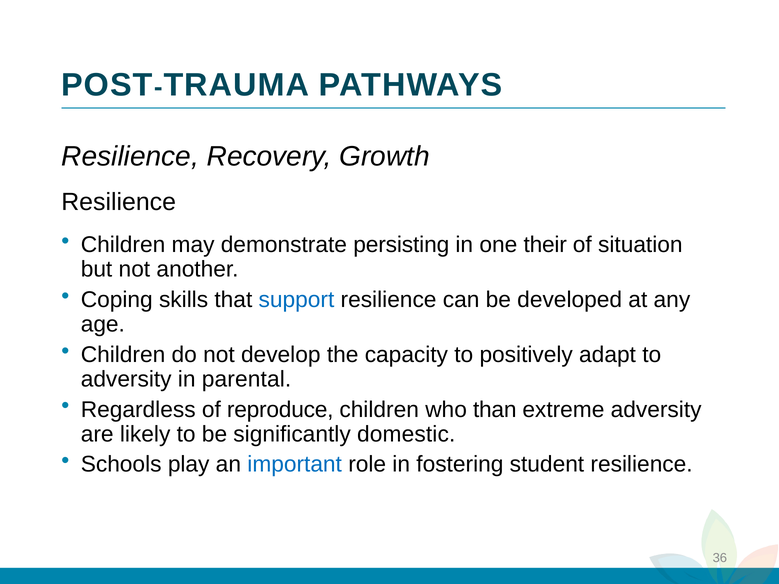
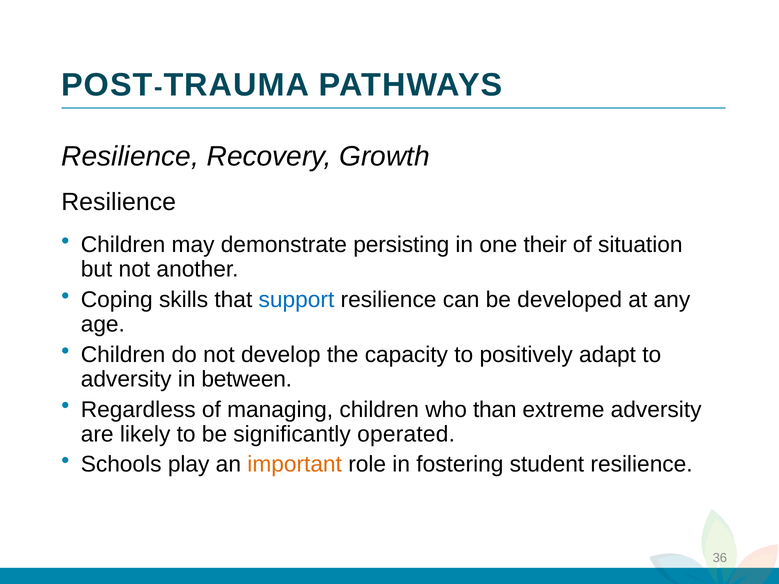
parental: parental -> between
reproduce: reproduce -> managing
domestic: domestic -> operated
important colour: blue -> orange
